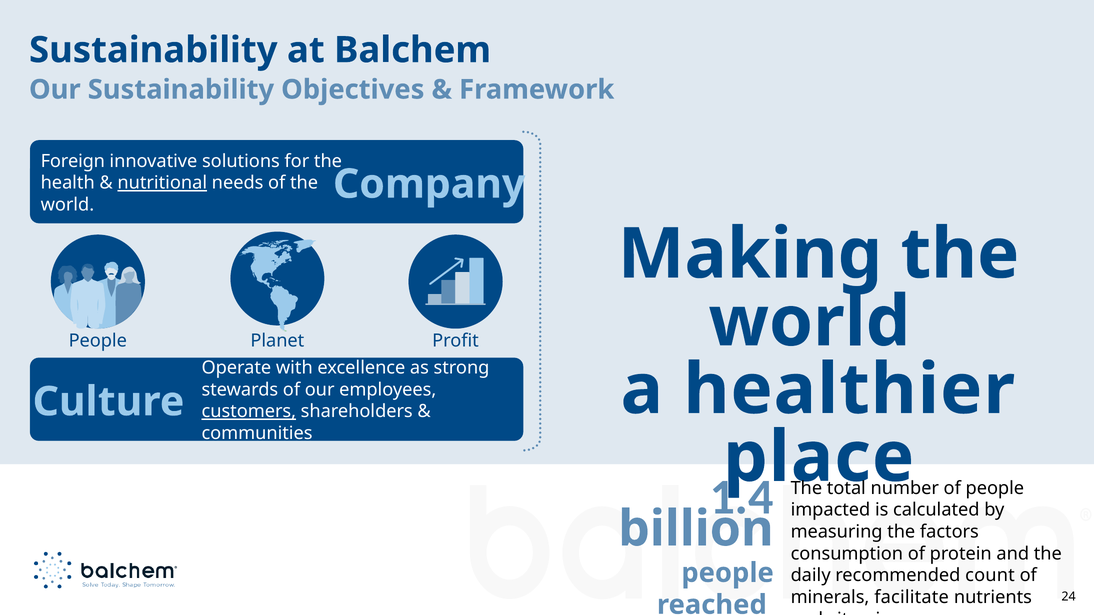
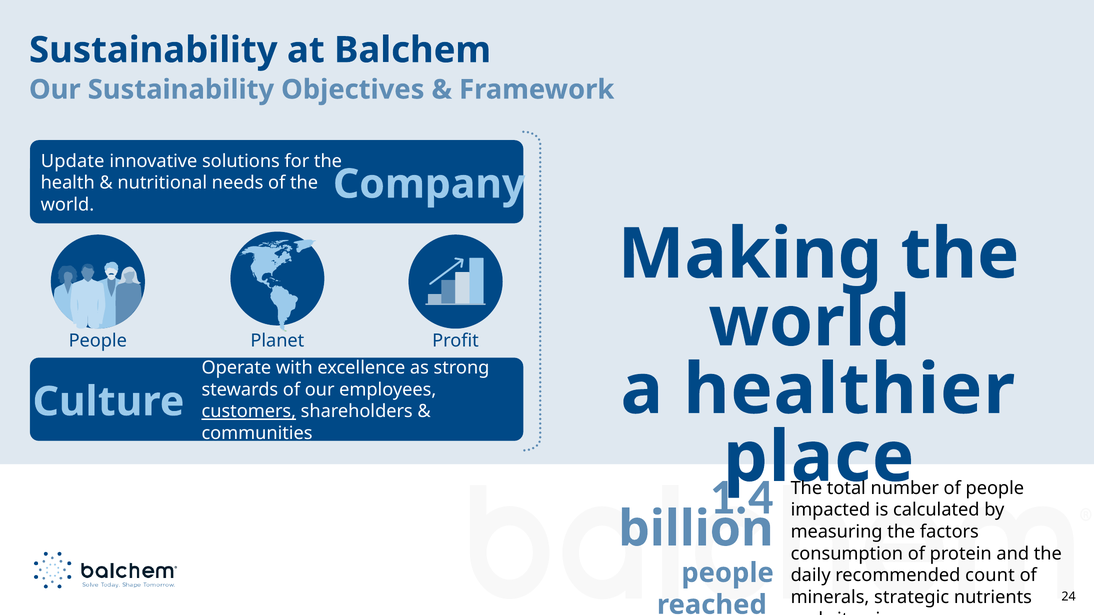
Foreign: Foreign -> Update
nutritional underline: present -> none
facilitate: facilitate -> strategic
